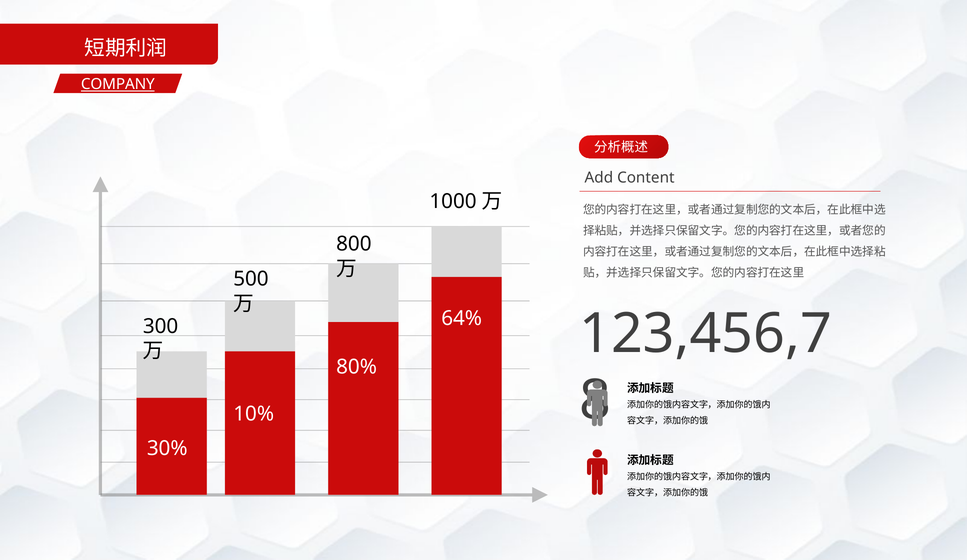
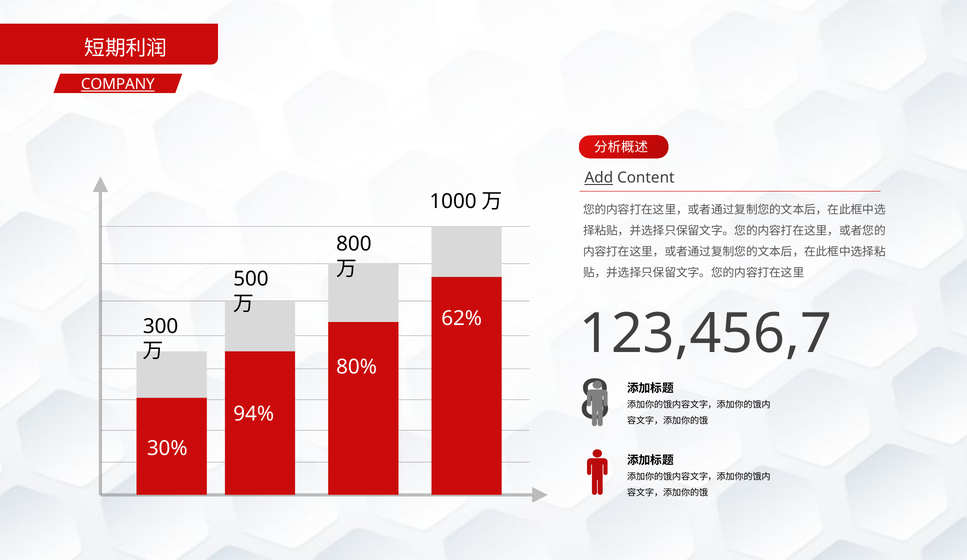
Add underline: none -> present
64%: 64% -> 62%
10%: 10% -> 94%
